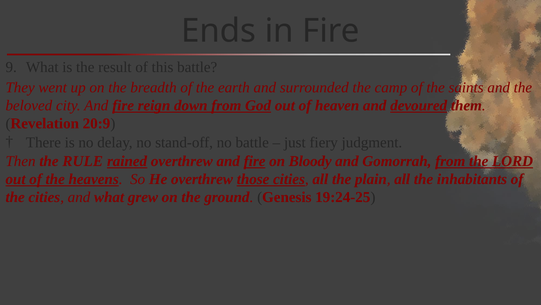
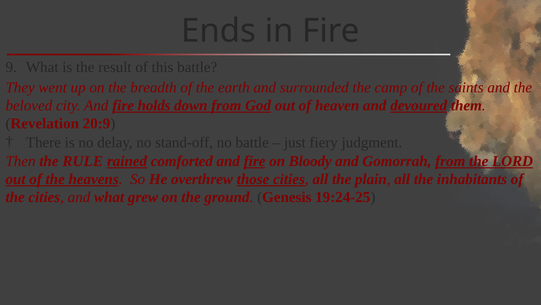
reign: reign -> holds
rained overthrew: overthrew -> comforted
